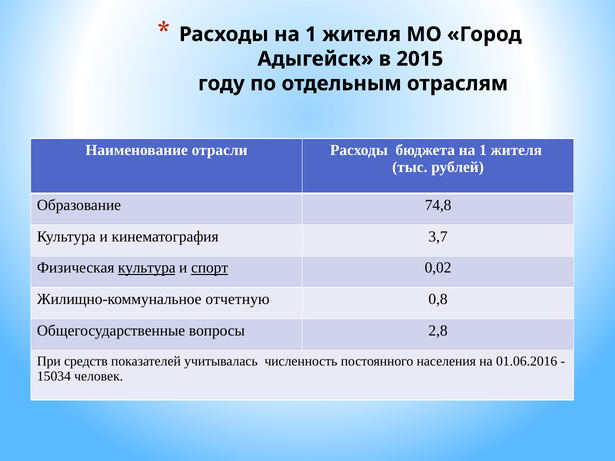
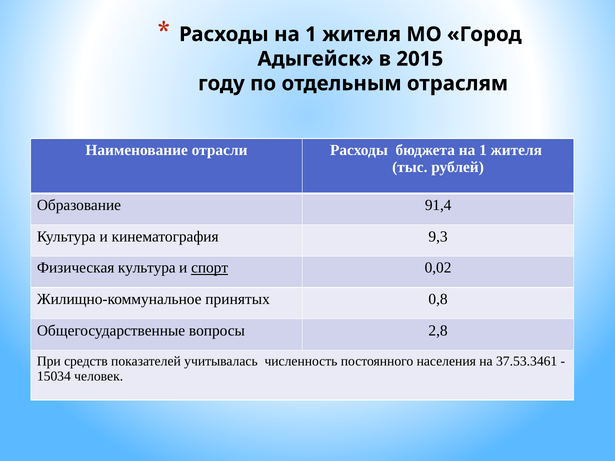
74,8: 74,8 -> 91,4
3,7: 3,7 -> 9,3
культура at (147, 268) underline: present -> none
отчетную: отчетную -> принятых
01.06.2016: 01.06.2016 -> 37.53.3461
